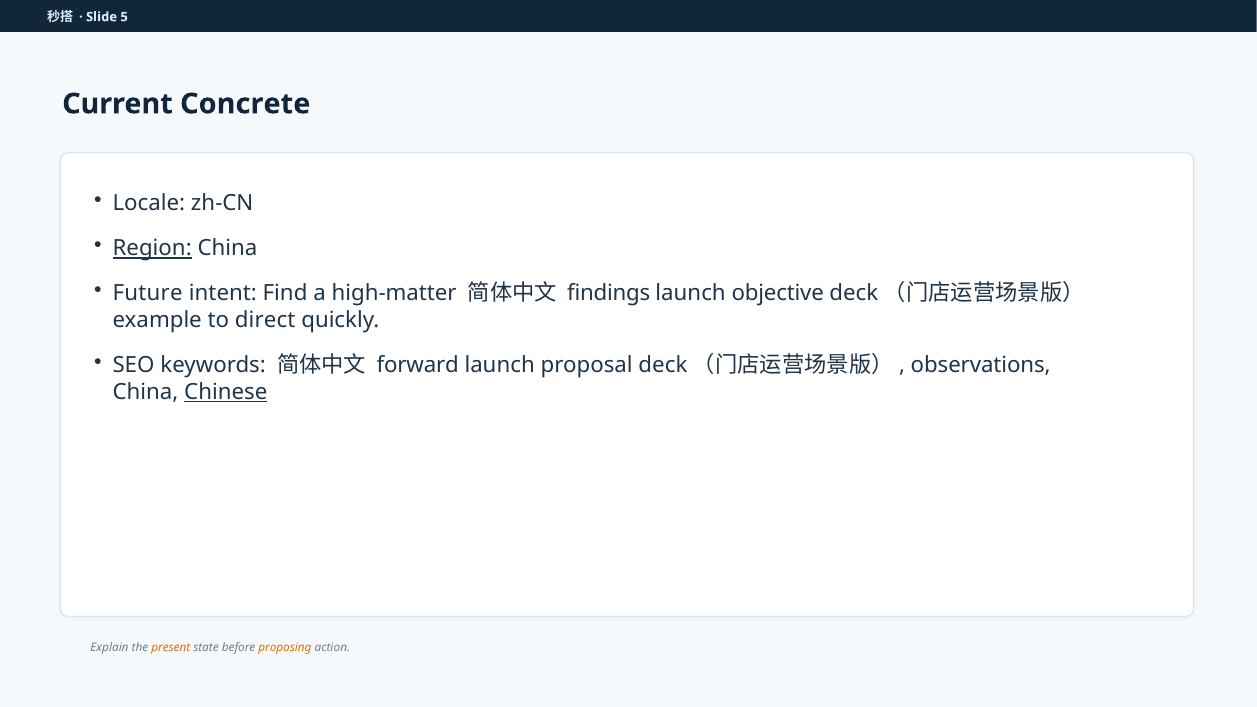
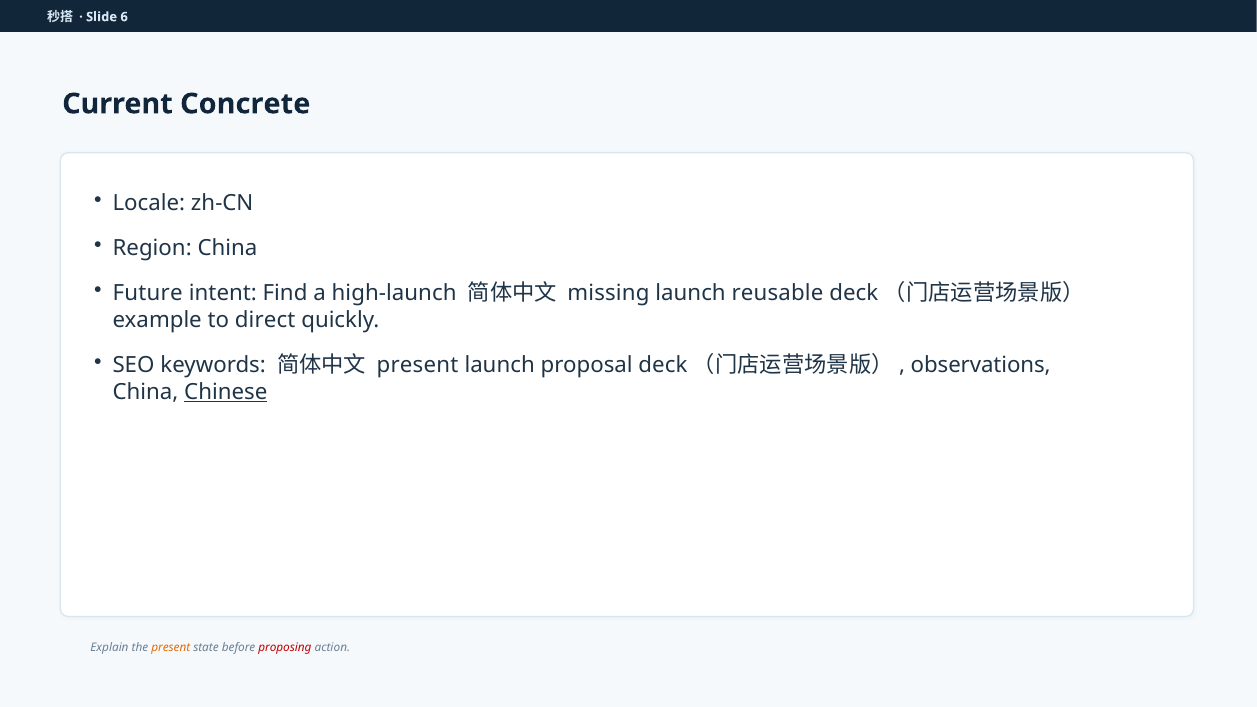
5: 5 -> 6
Region underline: present -> none
high-matter: high-matter -> high-launch
findings: findings -> missing
objective: objective -> reusable
forward at (418, 365): forward -> present
proposing colour: orange -> red
